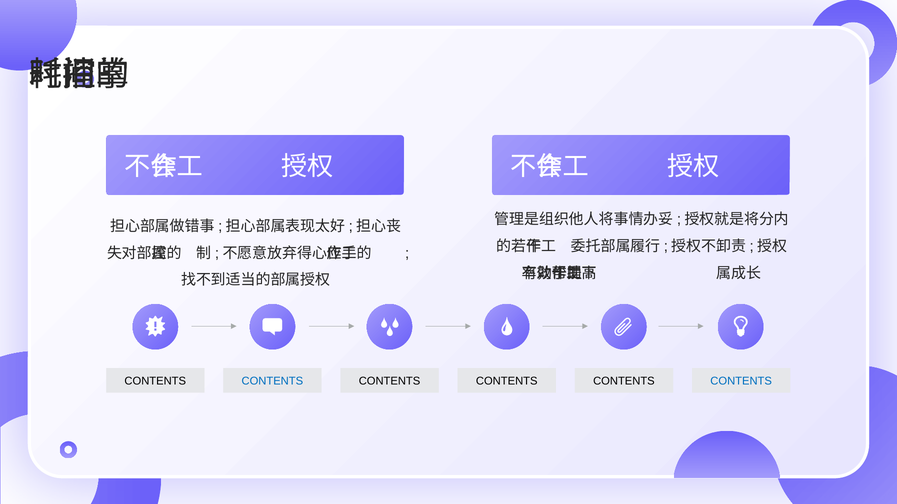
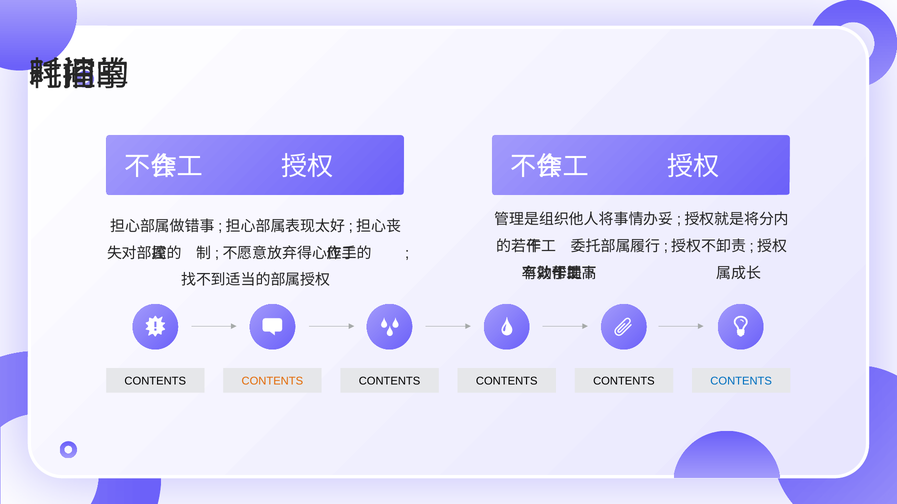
CONTENTS at (272, 382) colour: blue -> orange
